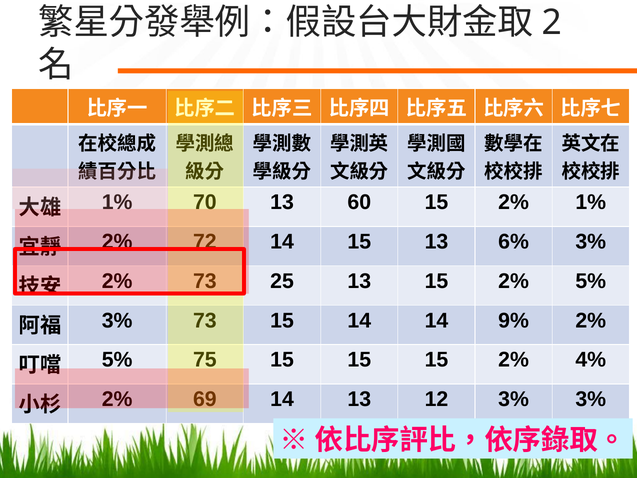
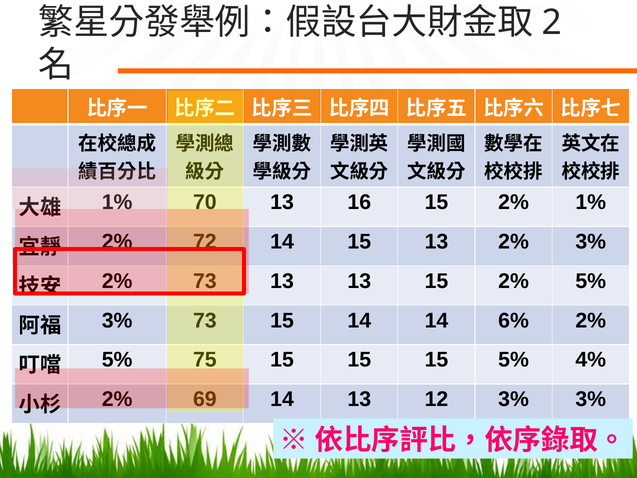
60: 60 -> 16
13 6%: 6% -> 2%
25 at (282, 281): 25 -> 13
9%: 9% -> 6%
15 15 2%: 2% -> 5%
